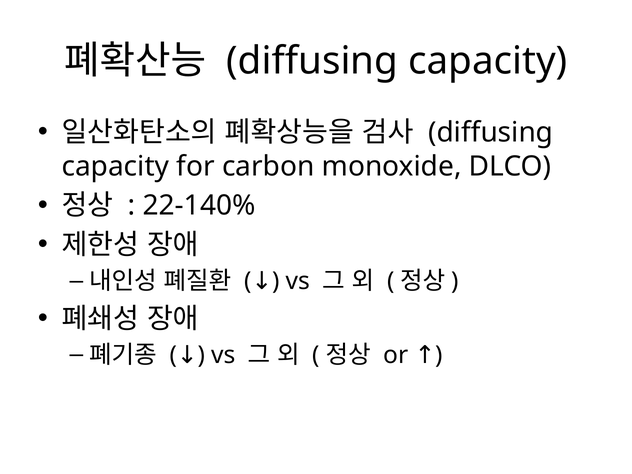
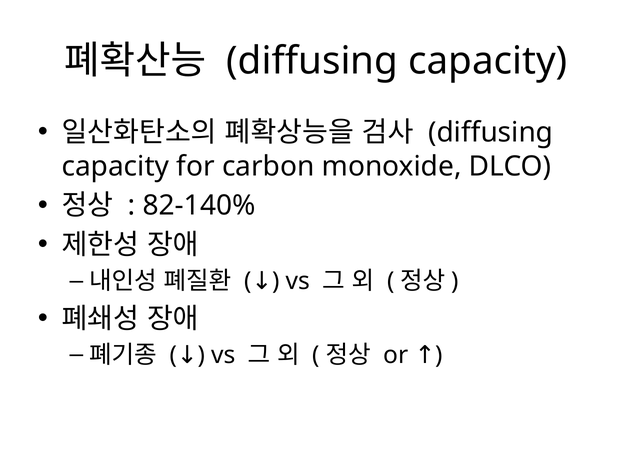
22-140%: 22-140% -> 82-140%
